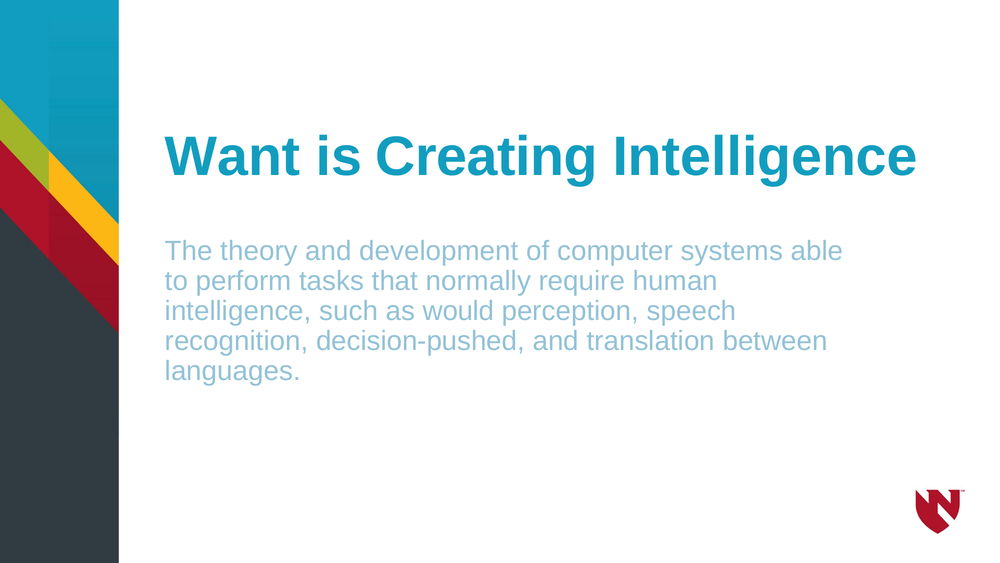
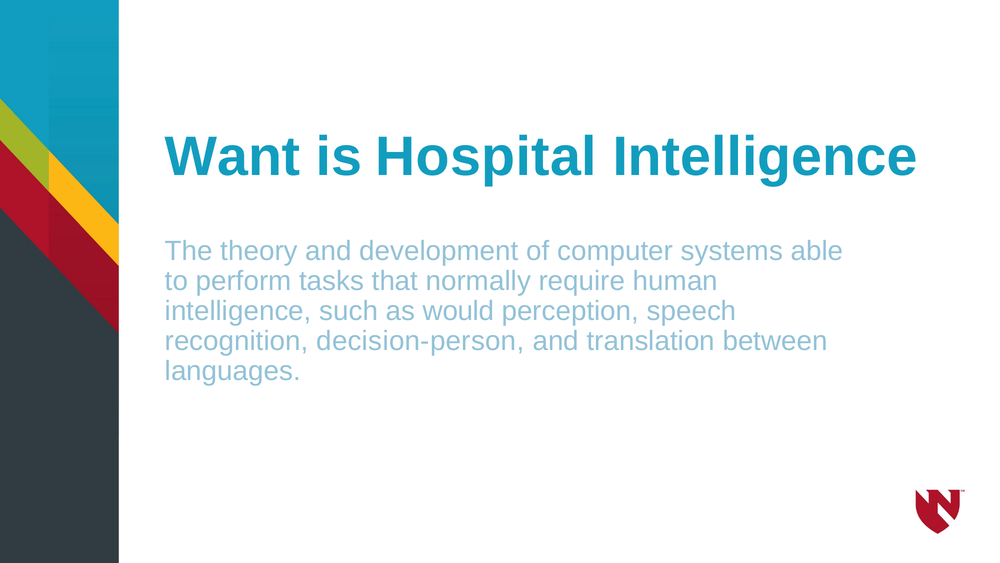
Creating: Creating -> Hospital
decision-pushed: decision-pushed -> decision-person
